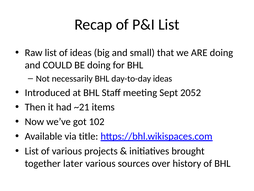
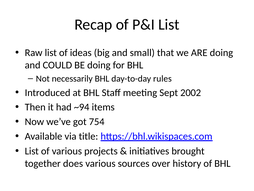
day-to-day ideas: ideas -> rules
2052: 2052 -> 2002
~21: ~21 -> ~94
102: 102 -> 754
later: later -> does
